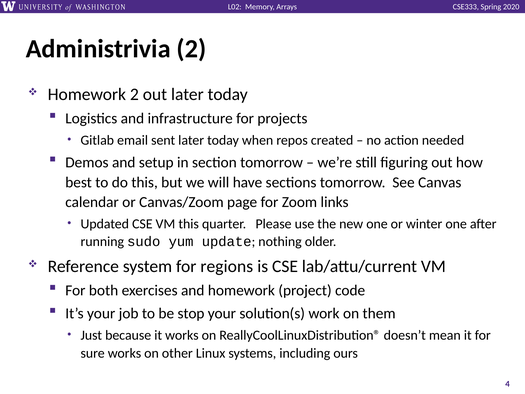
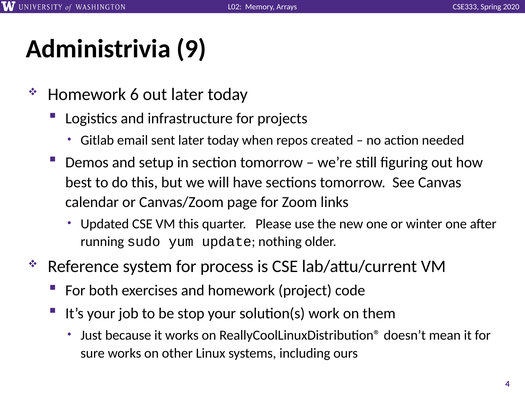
Administrivia 2: 2 -> 9
Homework 2: 2 -> 6
regions: regions -> process
